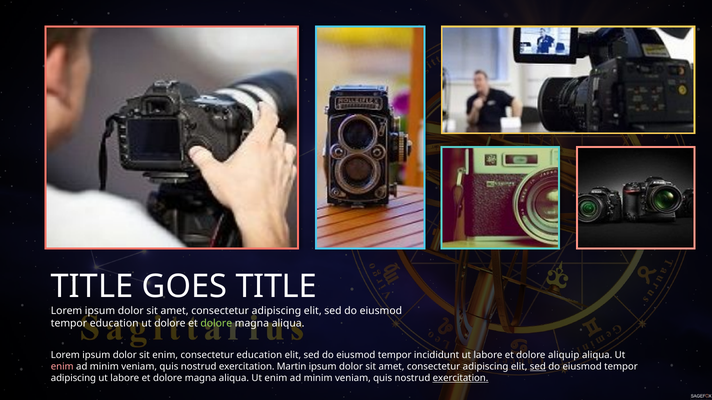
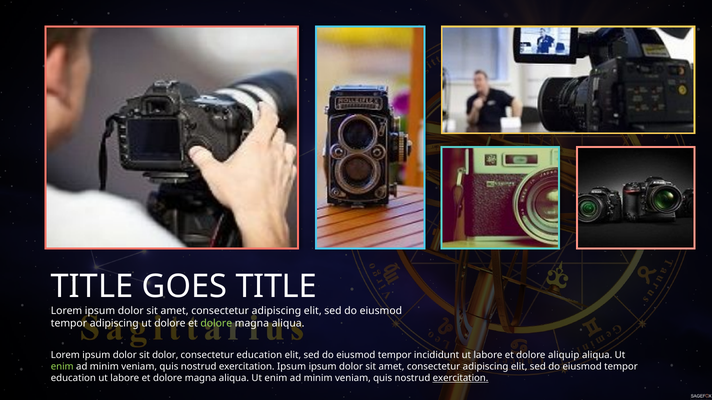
tempor education: education -> adipiscing
sit enim: enim -> dolor
enim at (62, 367) colour: pink -> light green
exercitation Martin: Martin -> Ipsum
sed at (538, 367) underline: present -> none
adipiscing at (73, 379): adipiscing -> education
